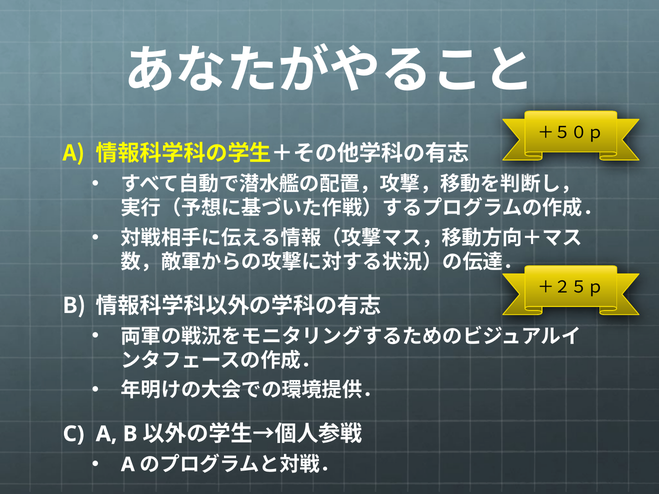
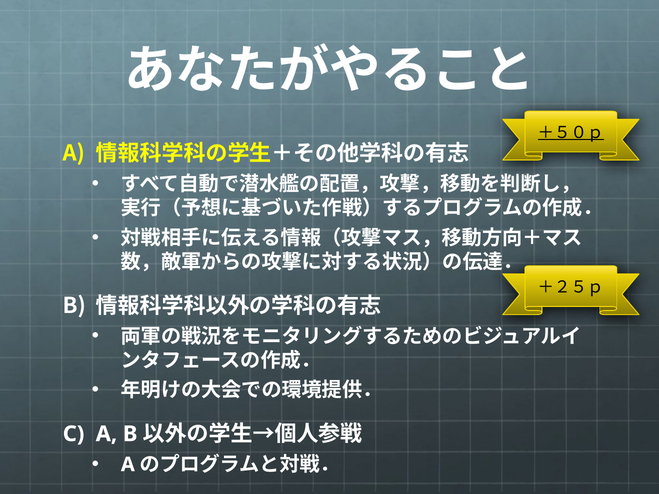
＋５０ｐ underline: none -> present
